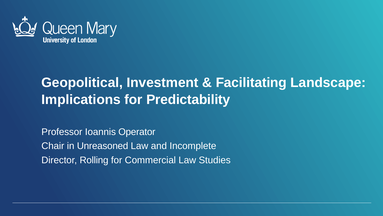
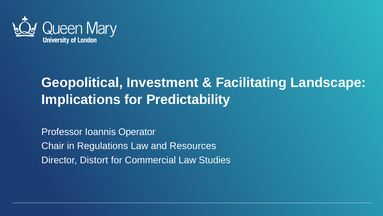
Unreasoned: Unreasoned -> Regulations
Incomplete: Incomplete -> Resources
Rolling: Rolling -> Distort
